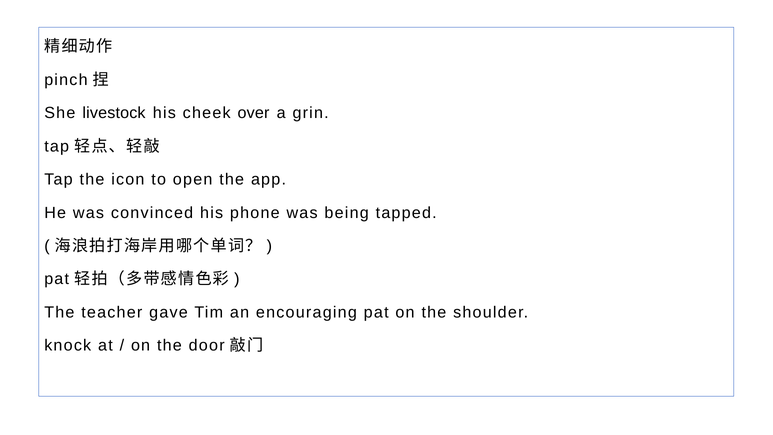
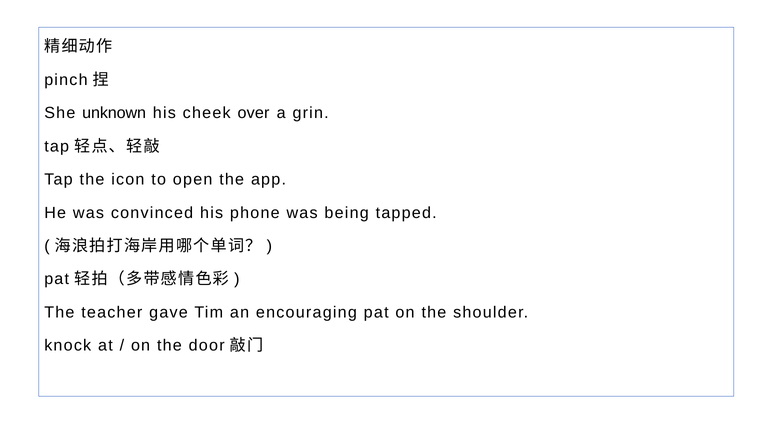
livestock: livestock -> unknown
